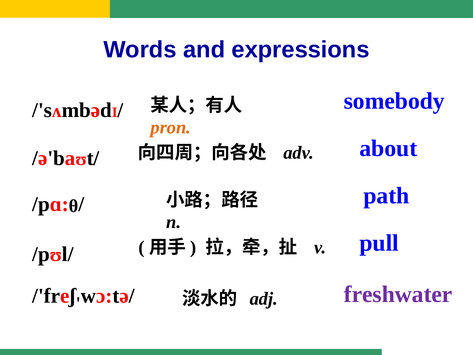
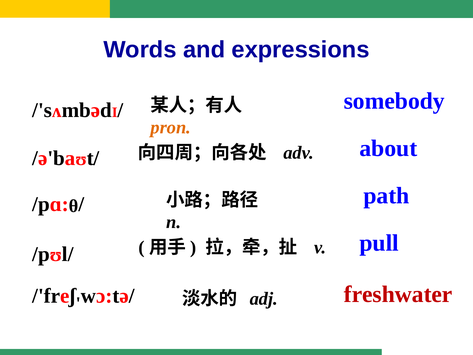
freshwater colour: purple -> red
